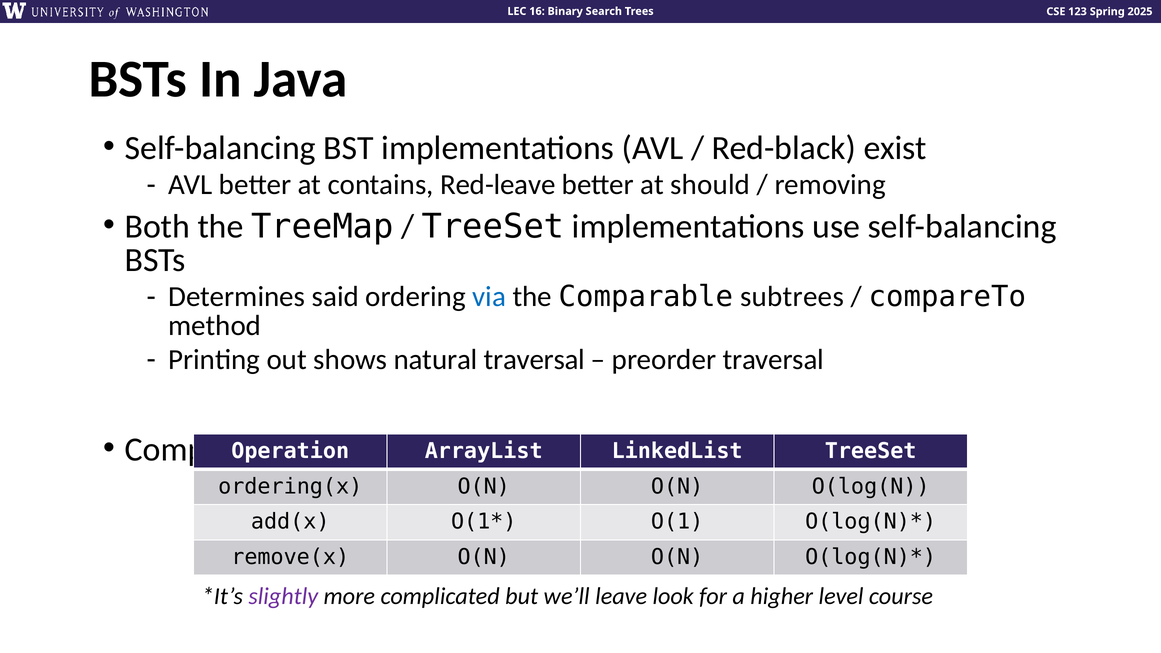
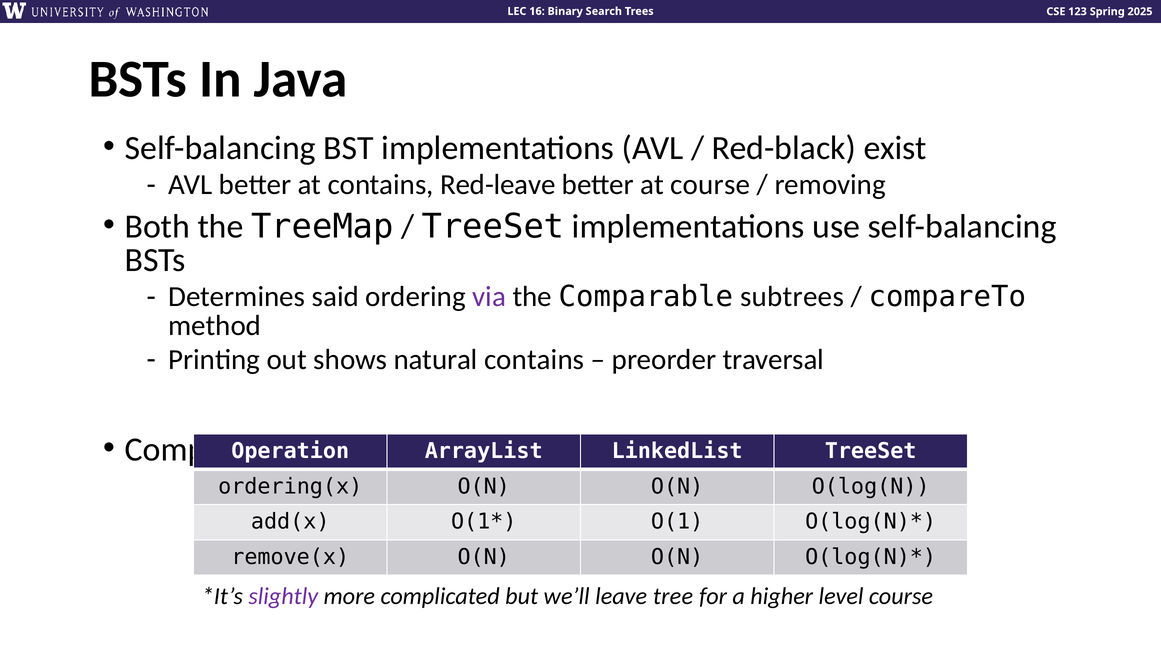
at should: should -> course
via colour: blue -> purple
natural traversal: traversal -> contains
look: look -> tree
